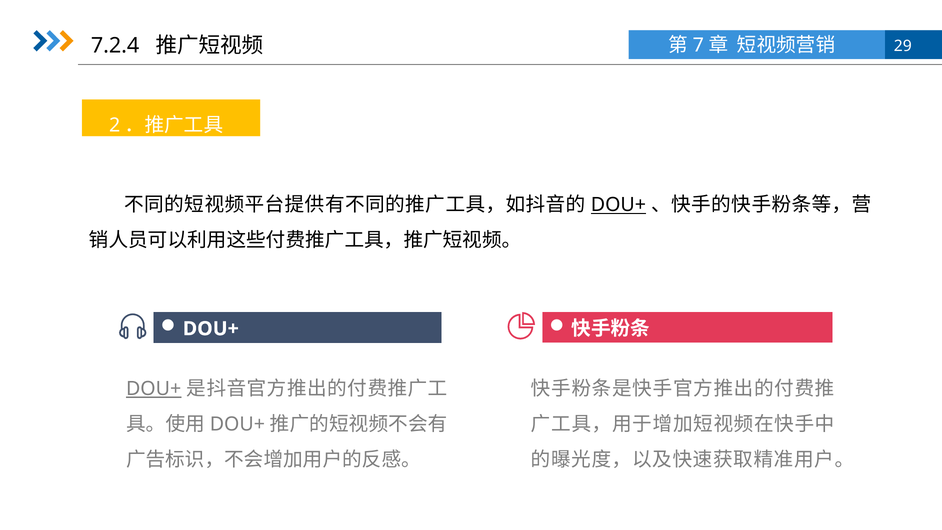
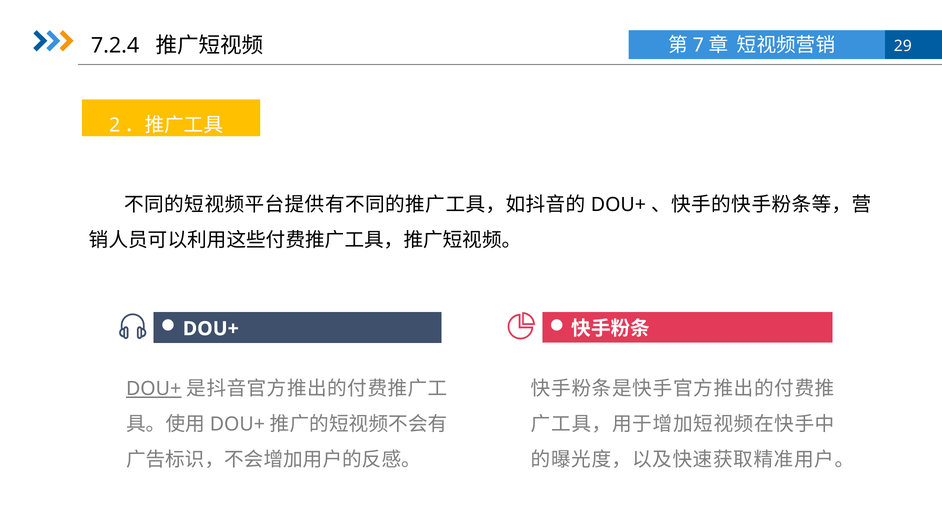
DOU+ at (618, 205) underline: present -> none
